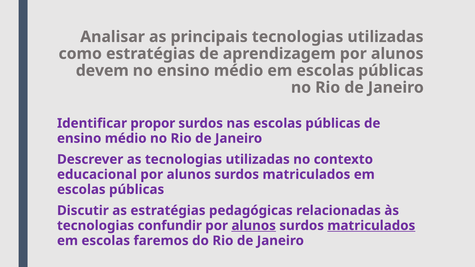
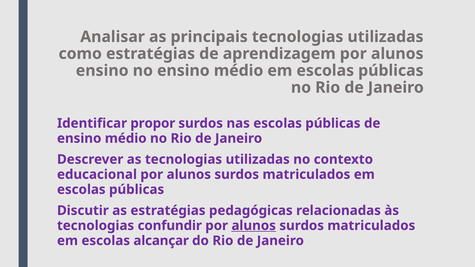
devem at (102, 71): devem -> ensino
matriculados at (371, 226) underline: present -> none
faremos: faremos -> alcançar
